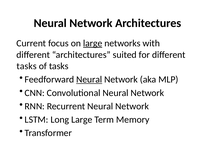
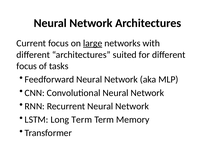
tasks at (27, 66): tasks -> focus
Neural at (89, 80) underline: present -> none
Long Large: Large -> Term
